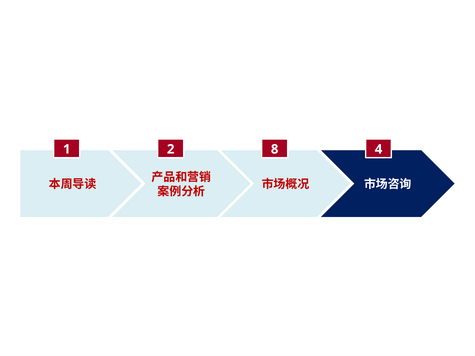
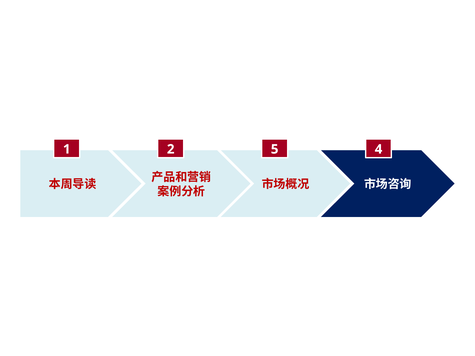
8: 8 -> 5
